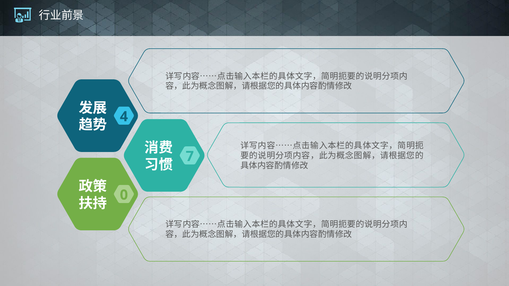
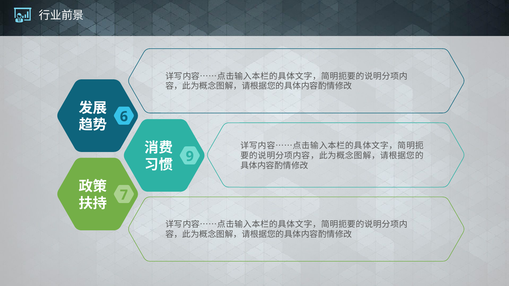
4: 4 -> 6
7: 7 -> 9
0: 0 -> 7
